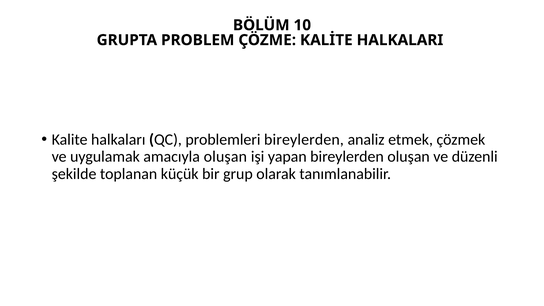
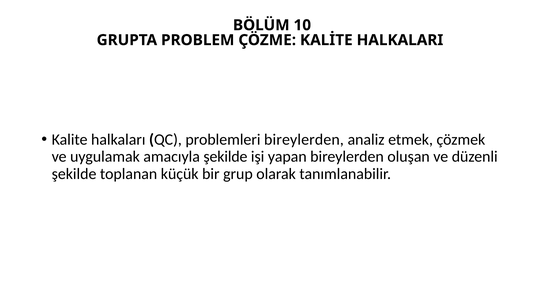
amacıyla oluşan: oluşan -> şekilde
